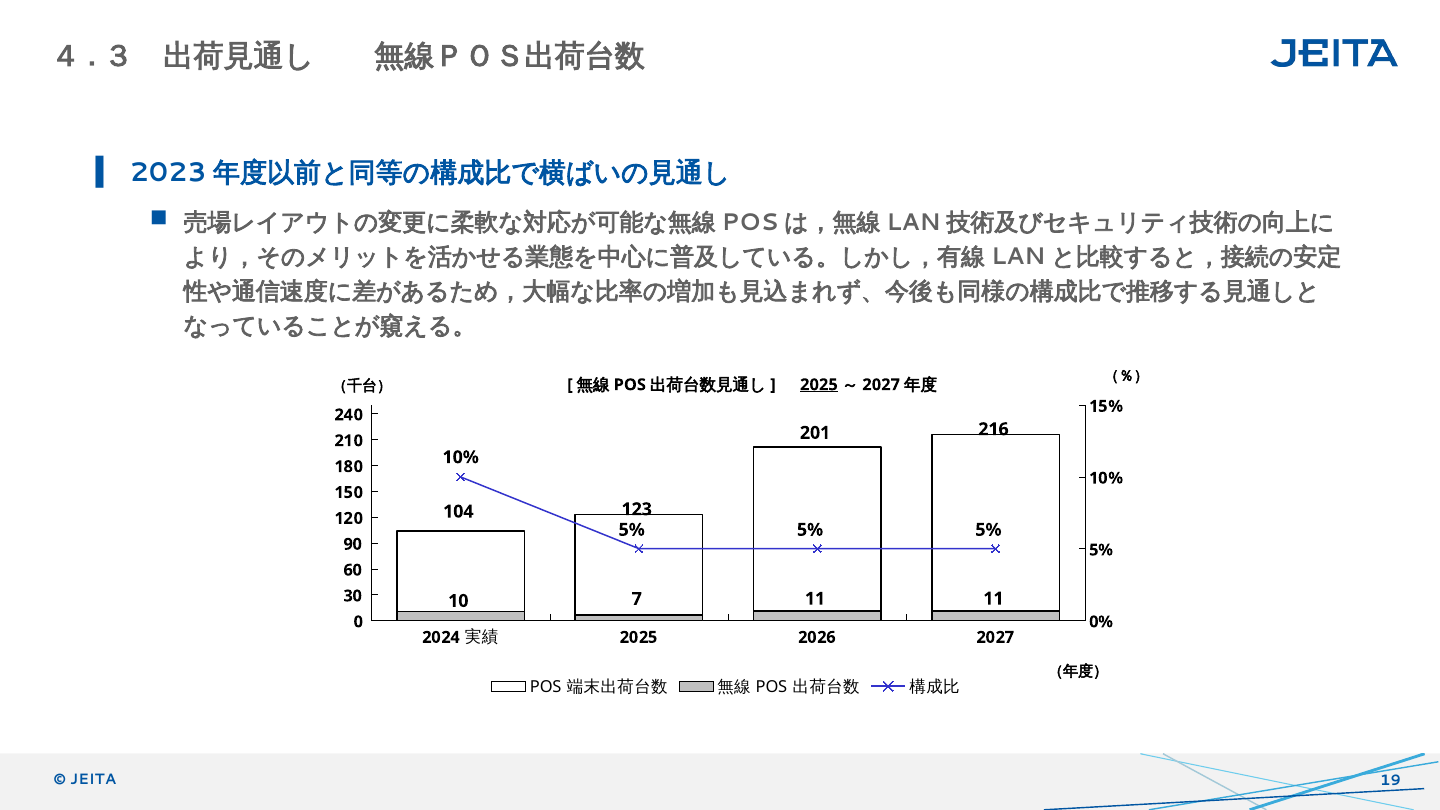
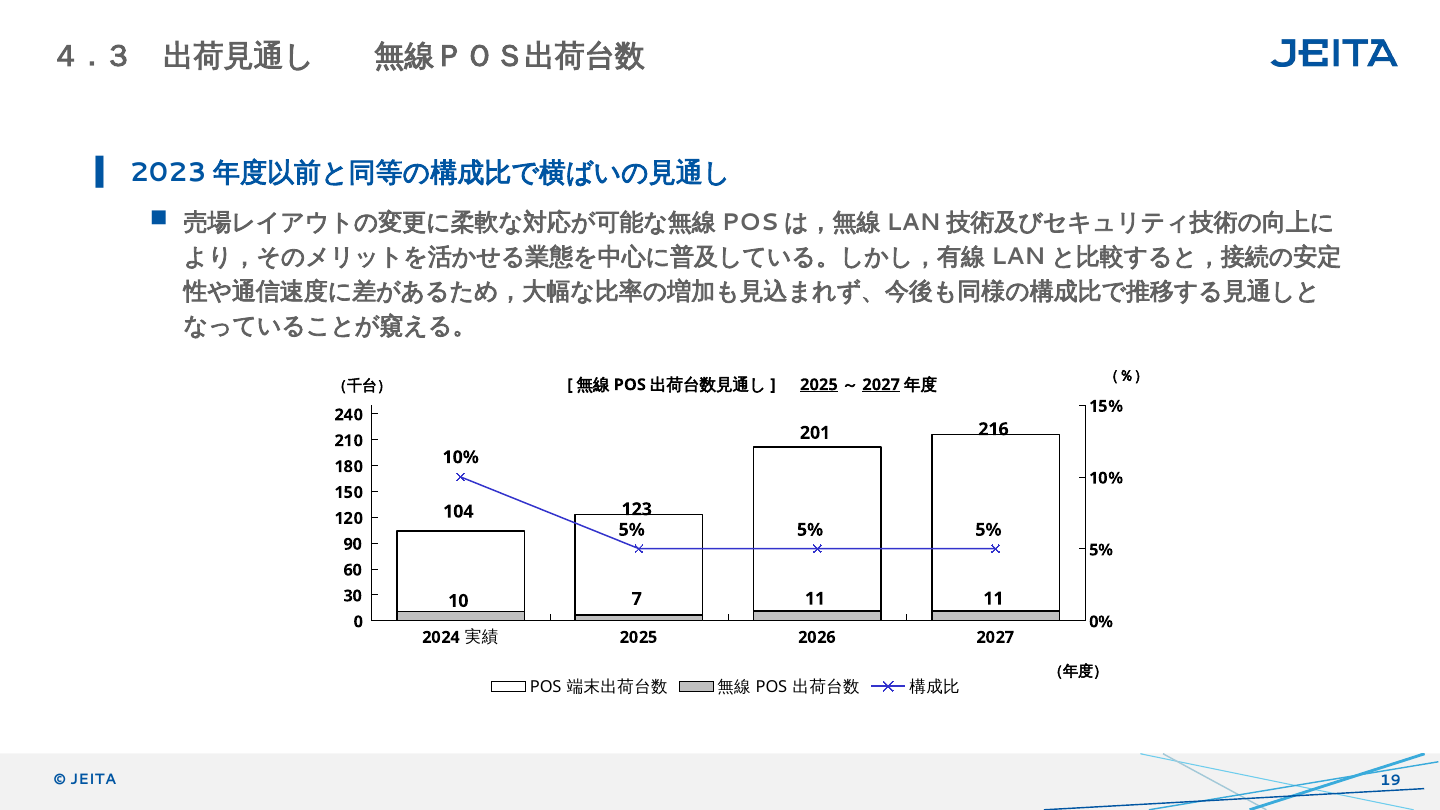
2027 at (881, 385) underline: none -> present
